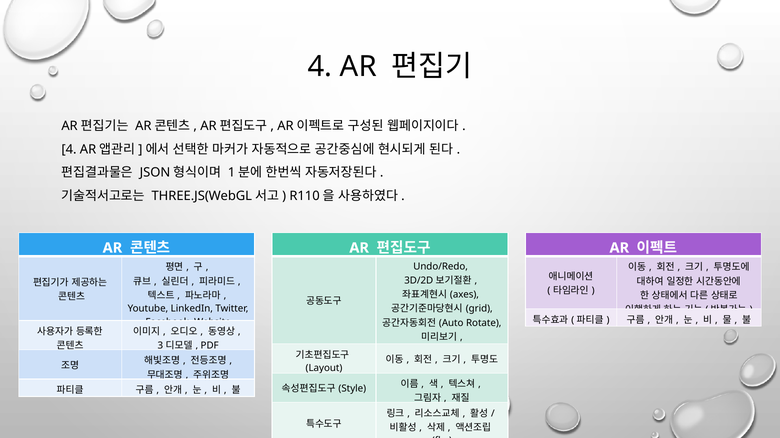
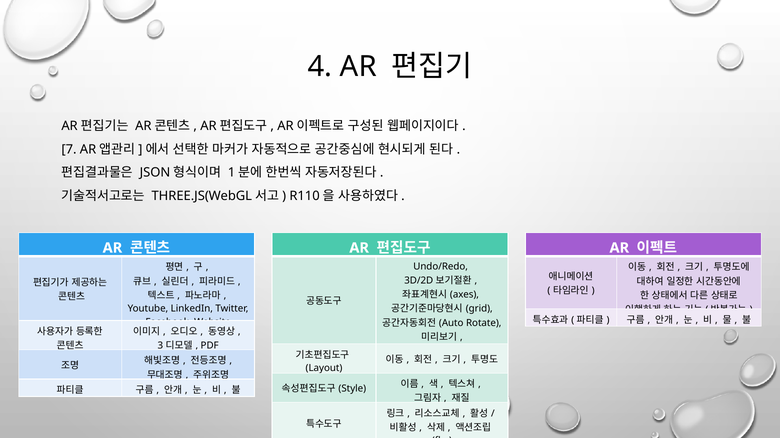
4 at (69, 150): 4 -> 7
